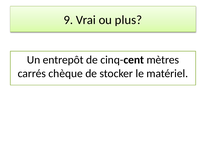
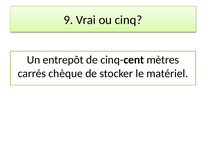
plus: plus -> cinq
